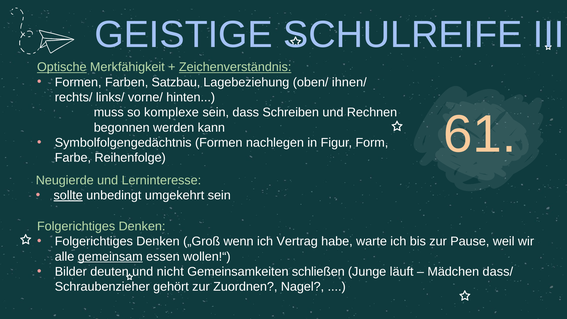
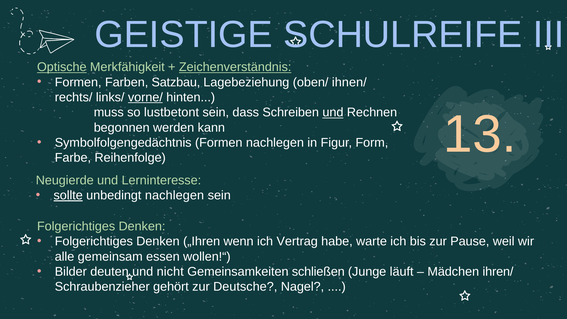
vorne/ underline: none -> present
komplexe: komplexe -> lustbetont
und at (333, 112) underline: none -> present
61: 61 -> 13
unbedingt umgekehrt: umgekehrt -> nachlegen
„Groß: „Groß -> „Ihren
gemeinsam underline: present -> none
dass/: dass/ -> ihren/
Zuordnen: Zuordnen -> Deutsche
